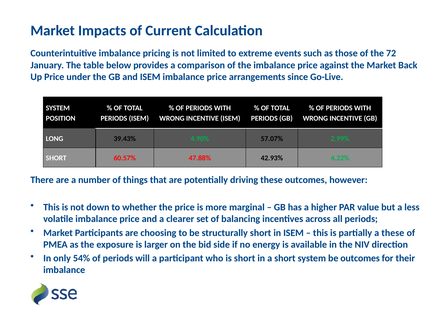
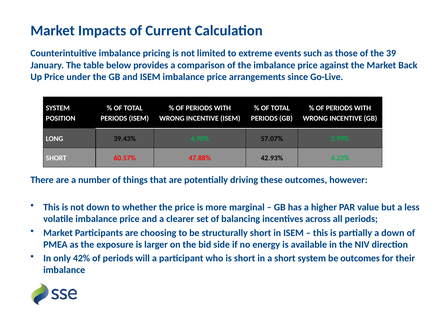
72: 72 -> 39
a these: these -> down
54%: 54% -> 42%
